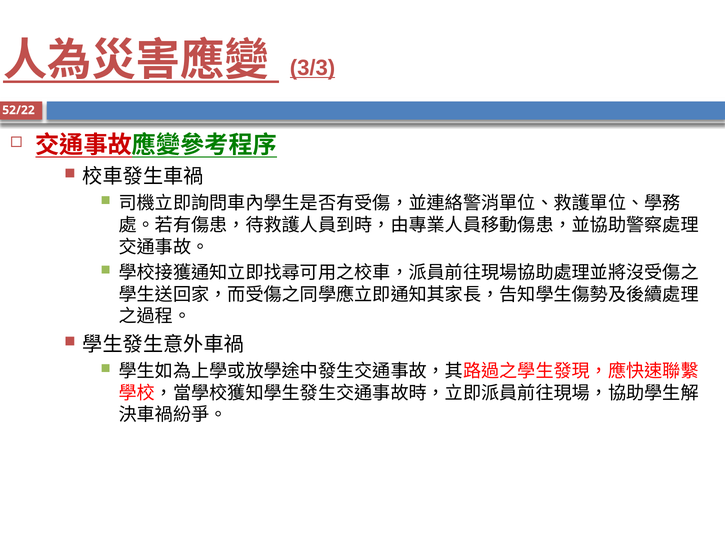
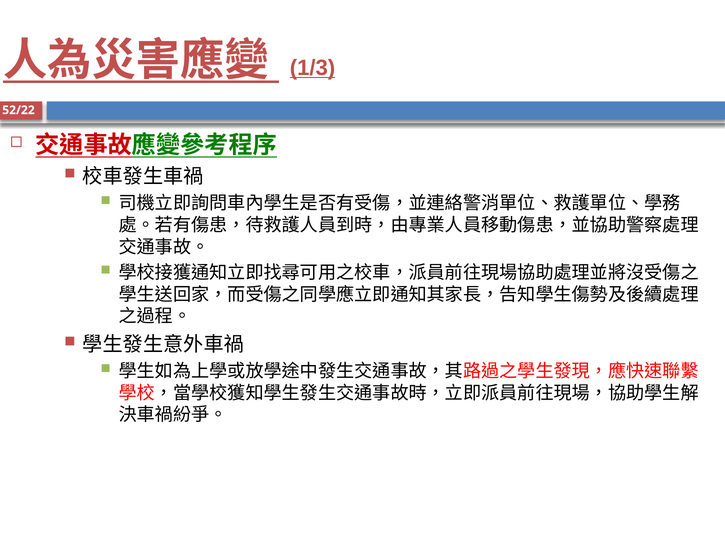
3/3: 3/3 -> 1/3
